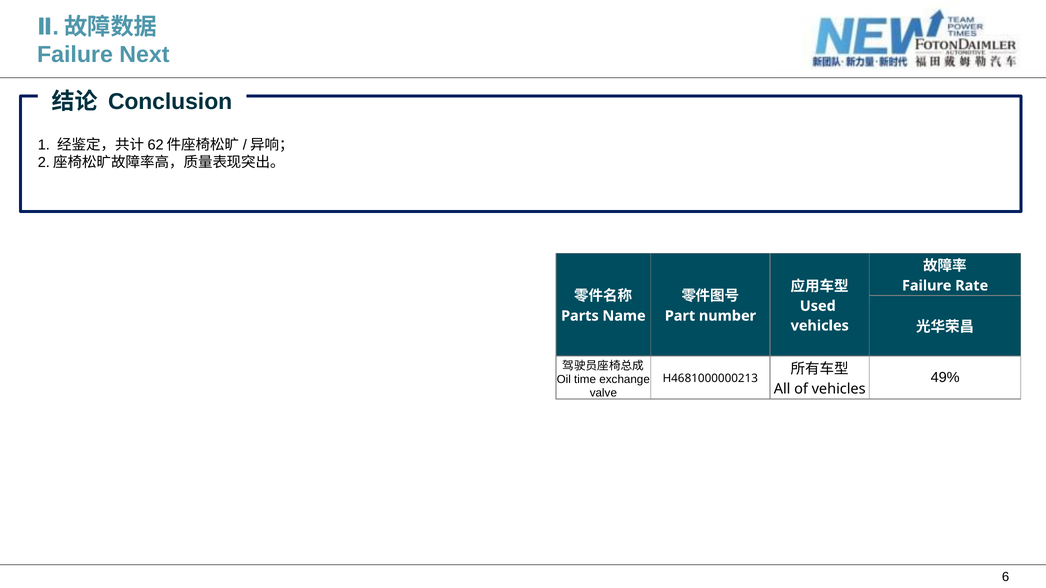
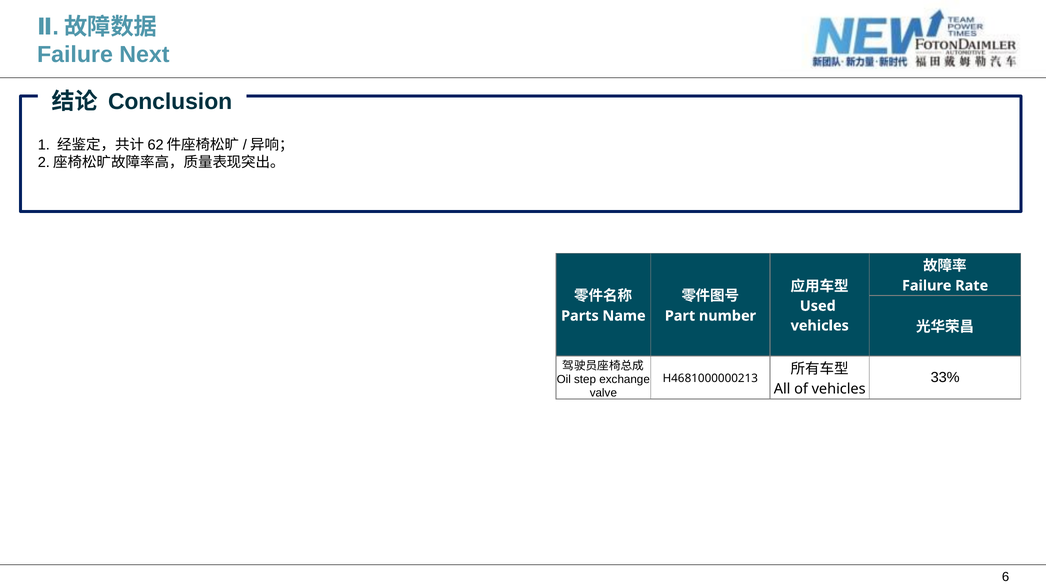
49%: 49% -> 33%
time: time -> step
